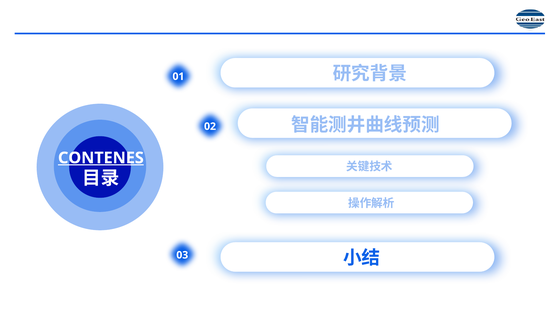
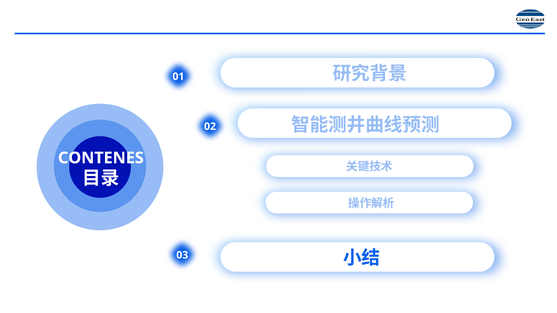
CONTENES underline: present -> none
